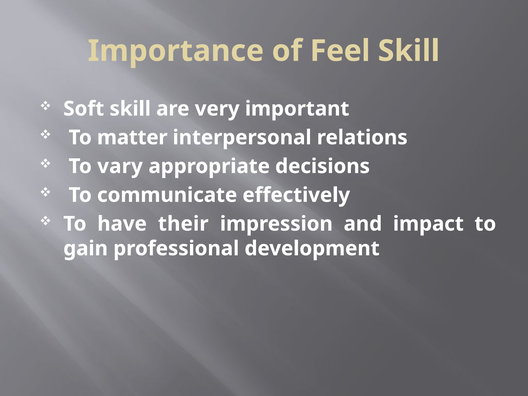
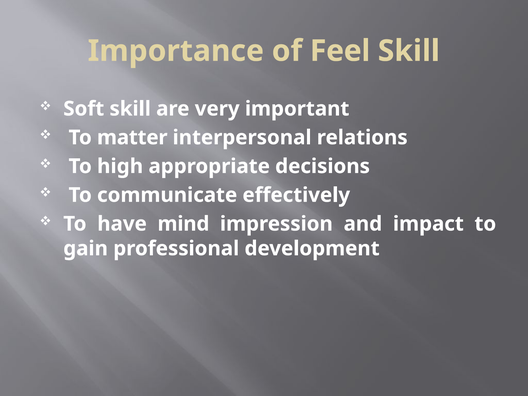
vary: vary -> high
their: their -> mind
